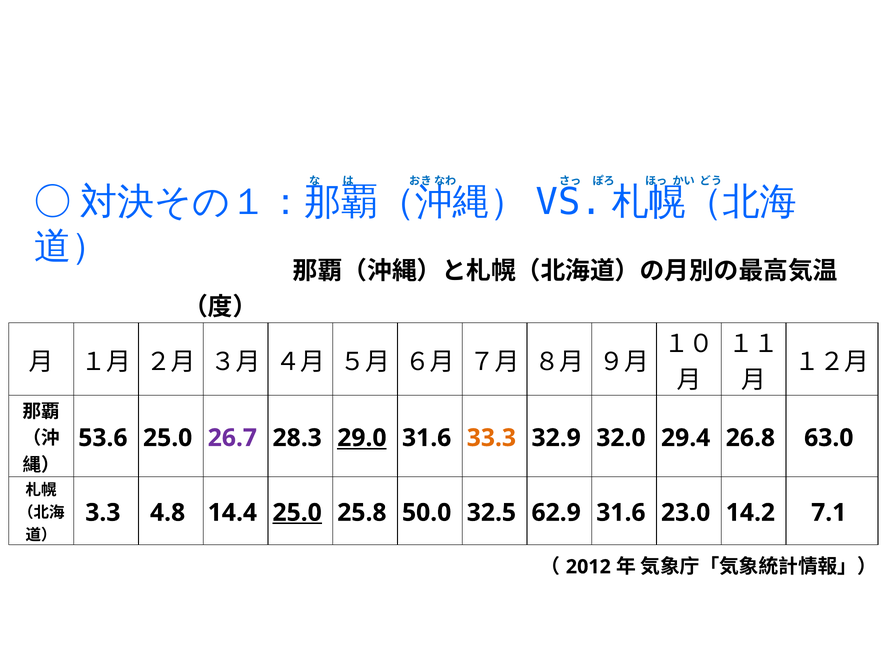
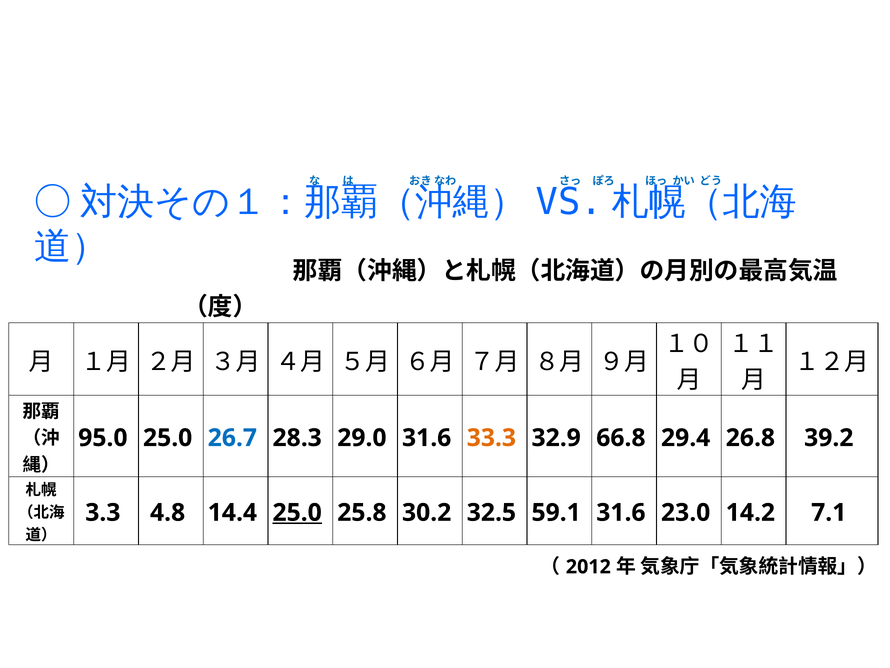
53.6: 53.6 -> 95.0
26.7 colour: purple -> blue
29.0 underline: present -> none
32.0: 32.0 -> 66.8
63.0: 63.0 -> 39.2
50.0: 50.0 -> 30.2
62.9: 62.9 -> 59.1
